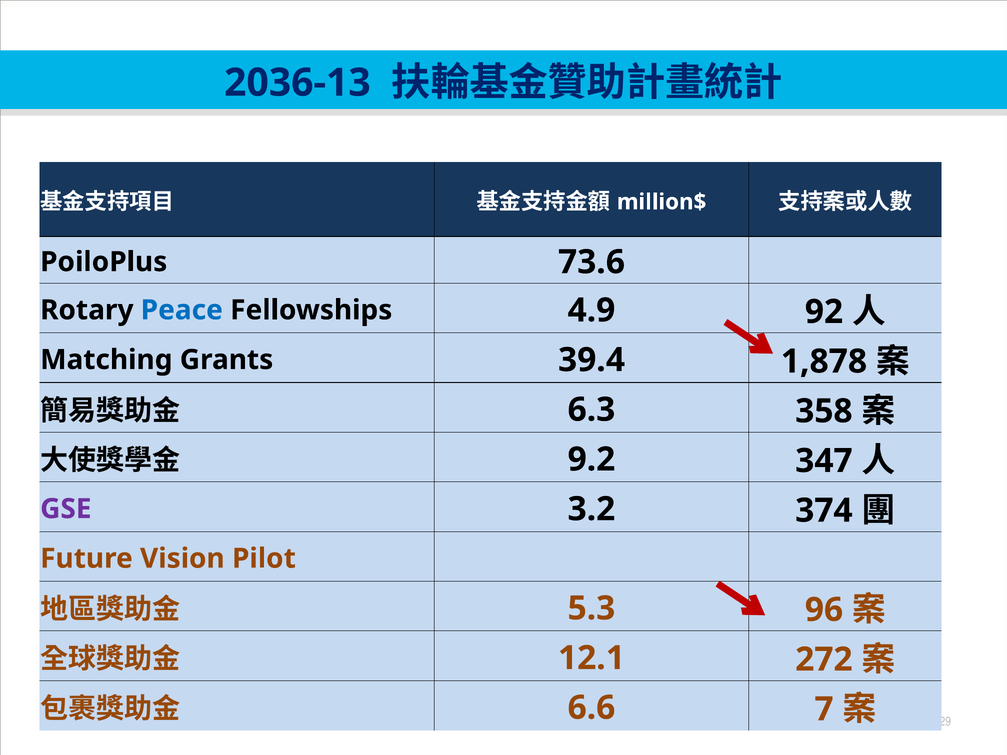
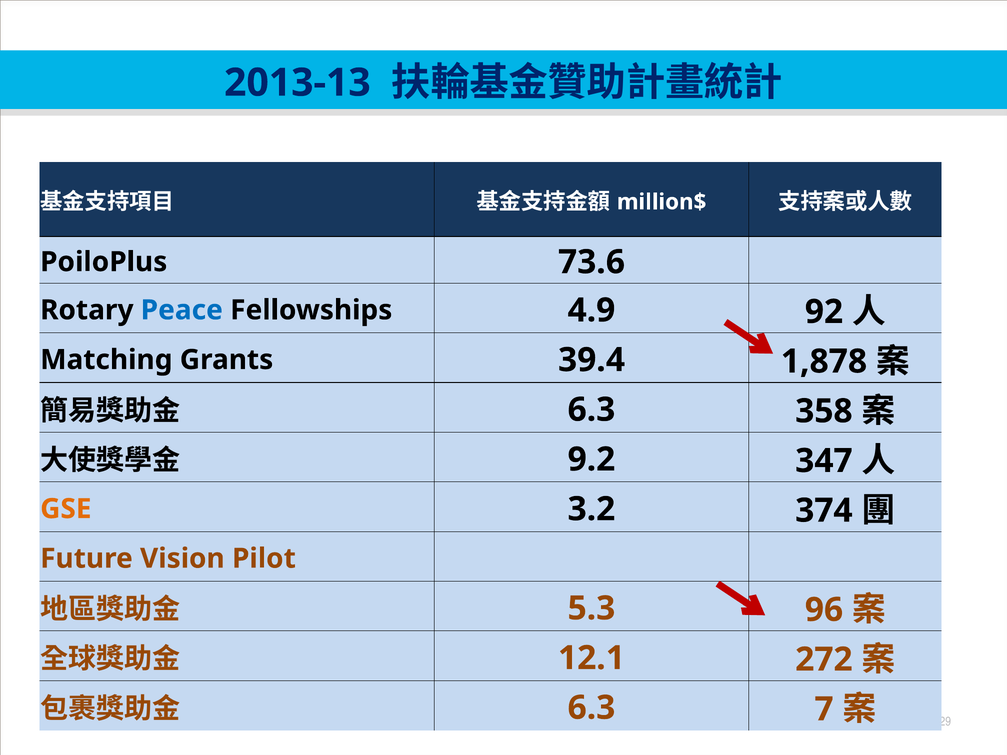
2036-13: 2036-13 -> 2013-13
GSE colour: purple -> orange
6.6 at (591, 708): 6.6 -> 6.3
